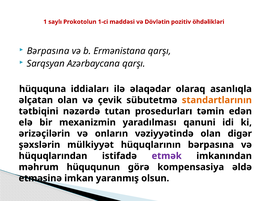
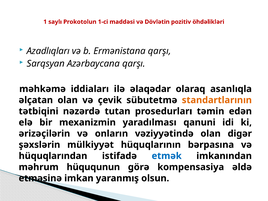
Bərpasına at (48, 51): Bərpasına -> Azadlıqları
hüququna: hüququna -> məhkəmə
etmək colour: purple -> blue
